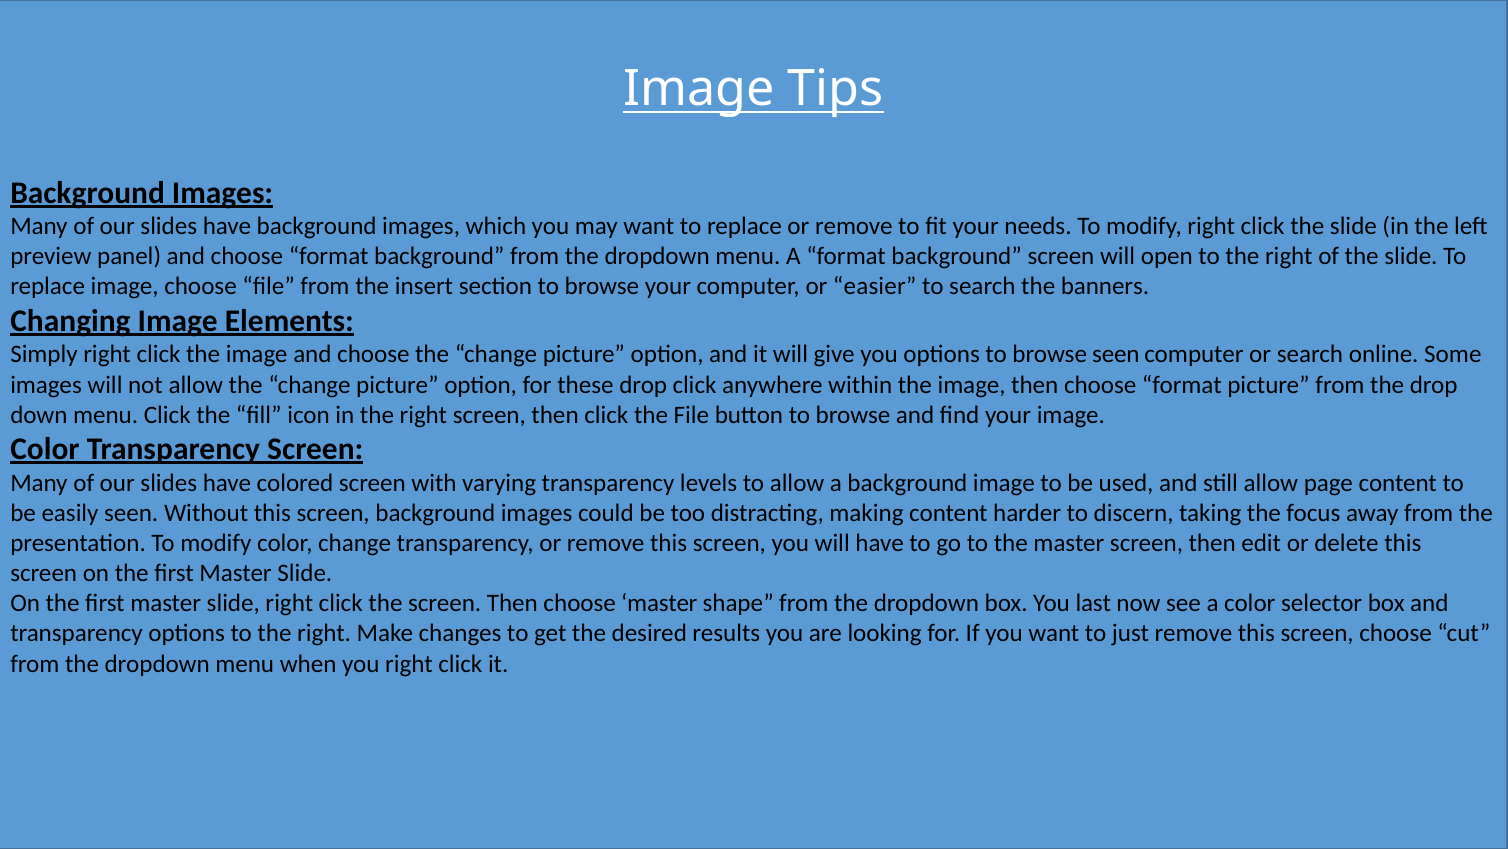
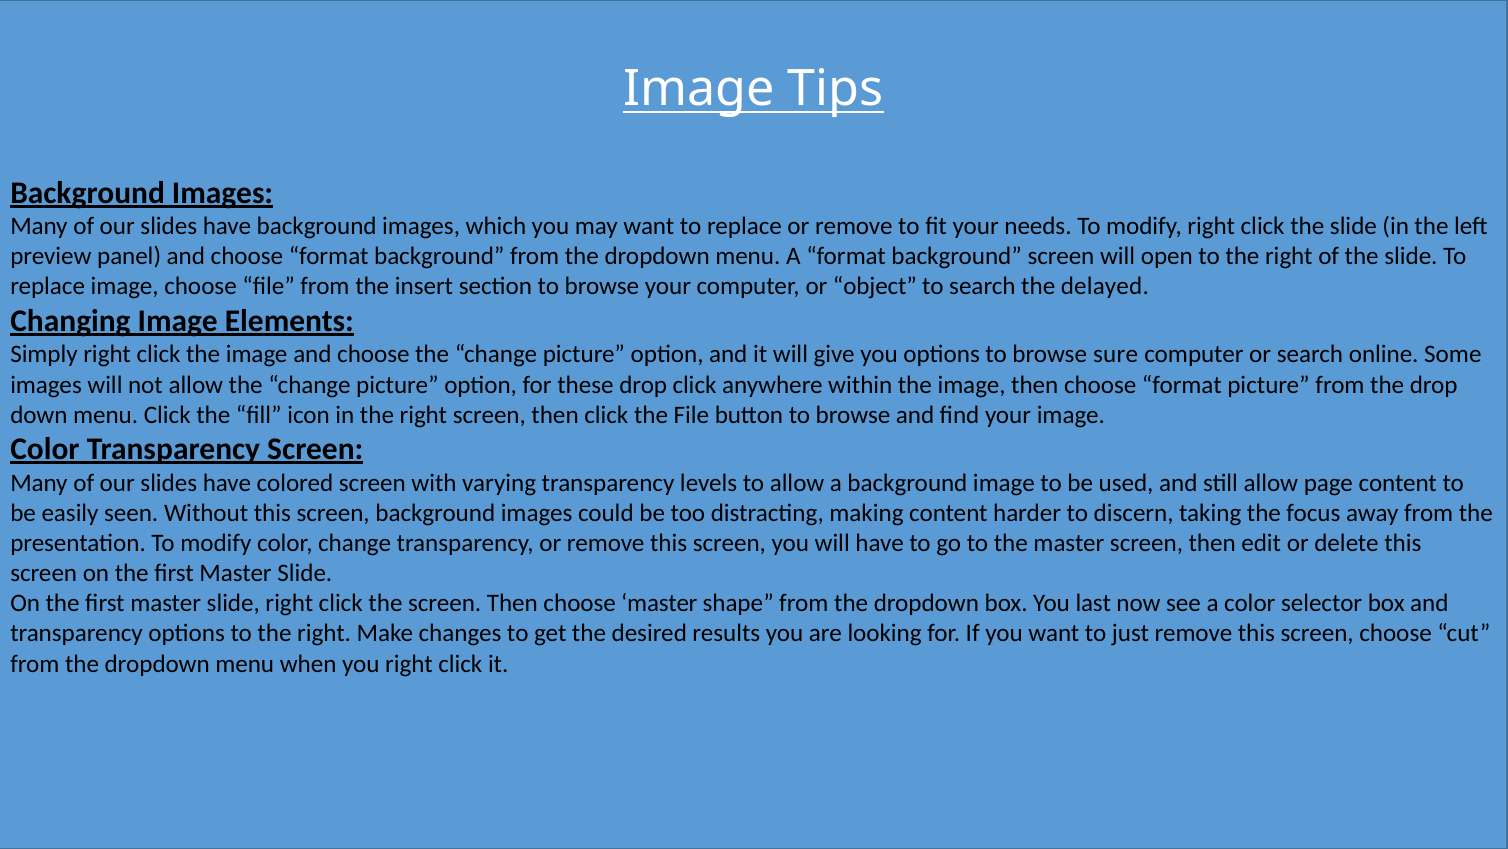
easier: easier -> object
banners: banners -> delayed
browse seen: seen -> sure
